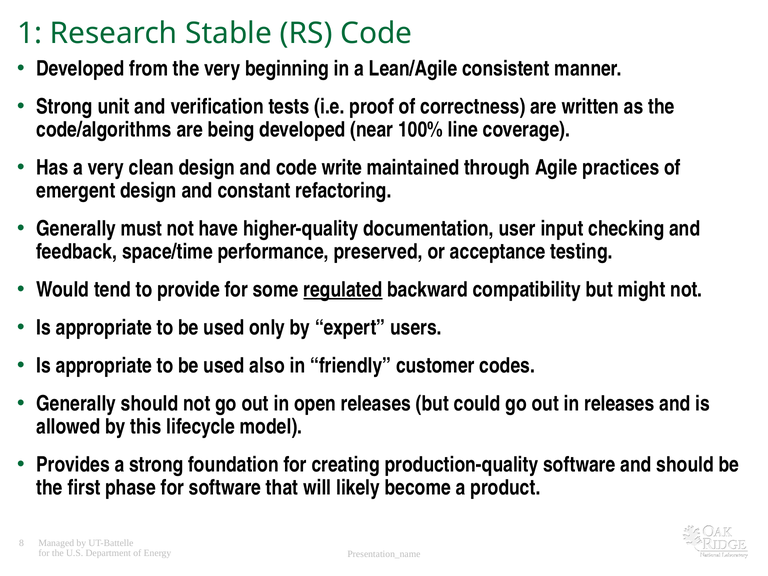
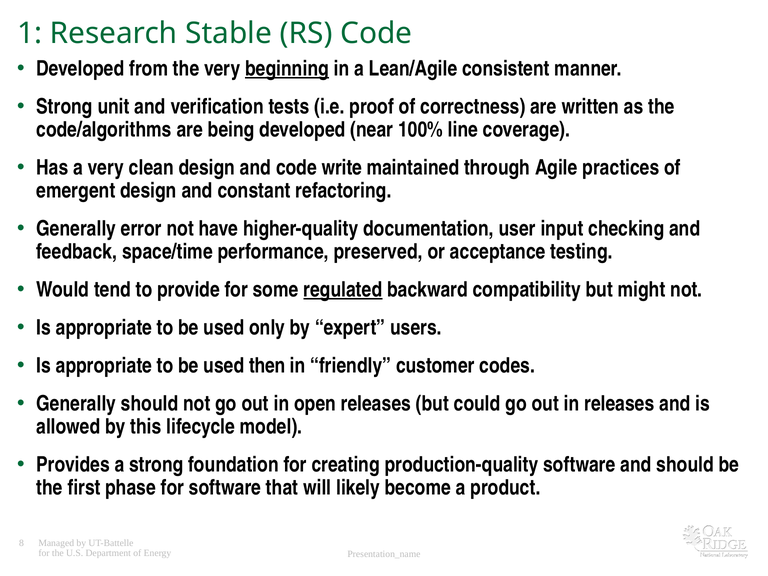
beginning underline: none -> present
must: must -> error
also: also -> then
